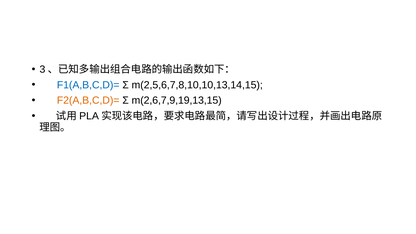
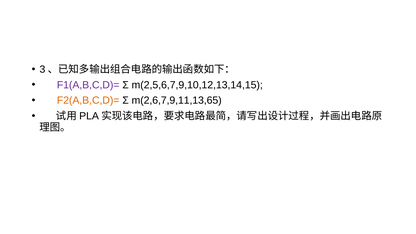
F1(A,B,C,D)= colour: blue -> purple
m(2,5,6,7,8,10,10,13,14,15: m(2,5,6,7,8,10,10,13,14,15 -> m(2,5,6,7,9,10,12,13,14,15
m(2,6,7,9,19,13,15: m(2,6,7,9,19,13,15 -> m(2,6,7,9,11,13,65
